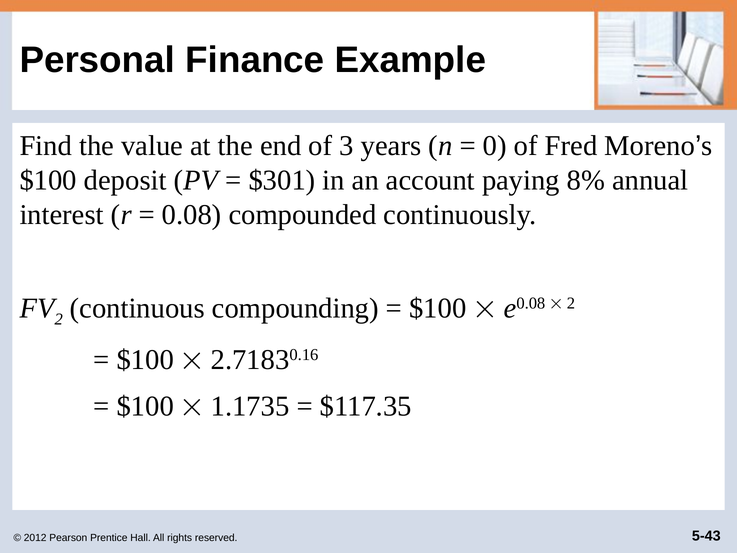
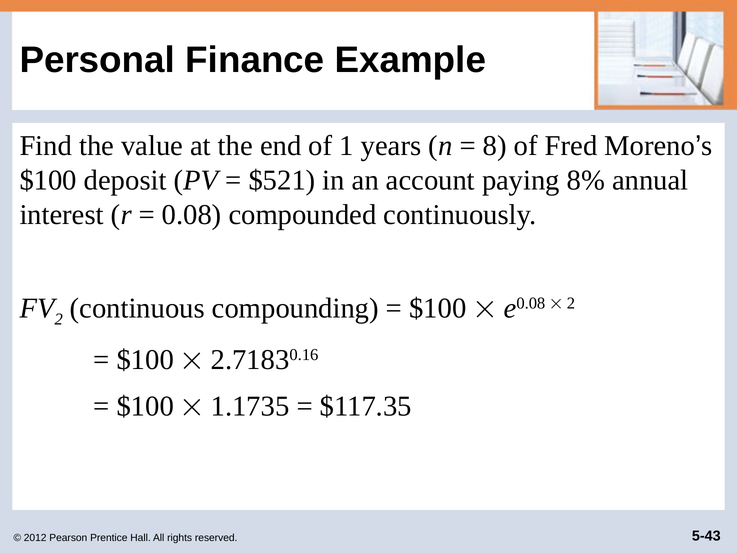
3: 3 -> 1
0: 0 -> 8
$301: $301 -> $521
